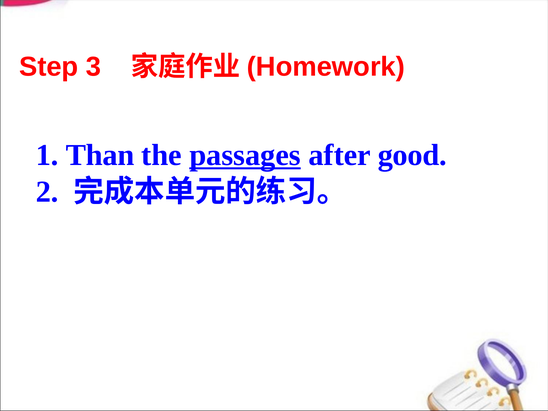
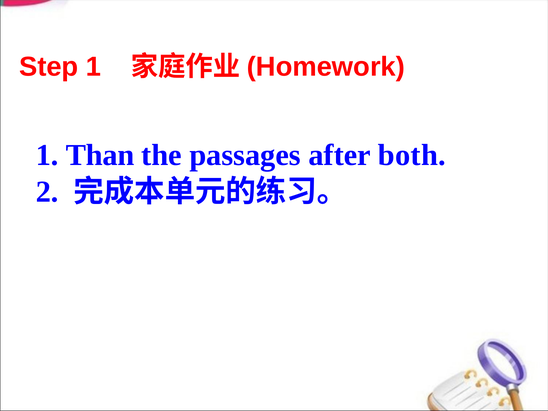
Step 3: 3 -> 1
passages underline: present -> none
good: good -> both
